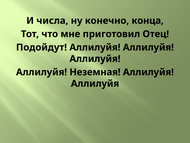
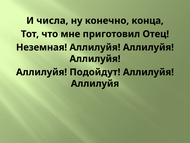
Подойдут: Подойдут -> Неземная
Неземная: Неземная -> Подойдут
